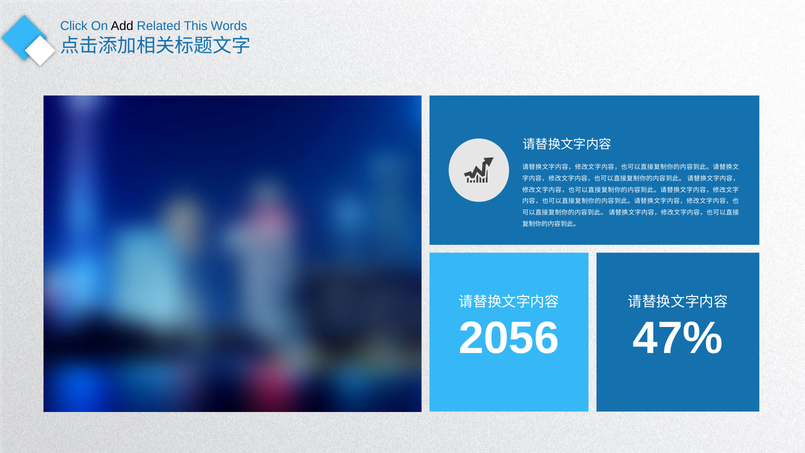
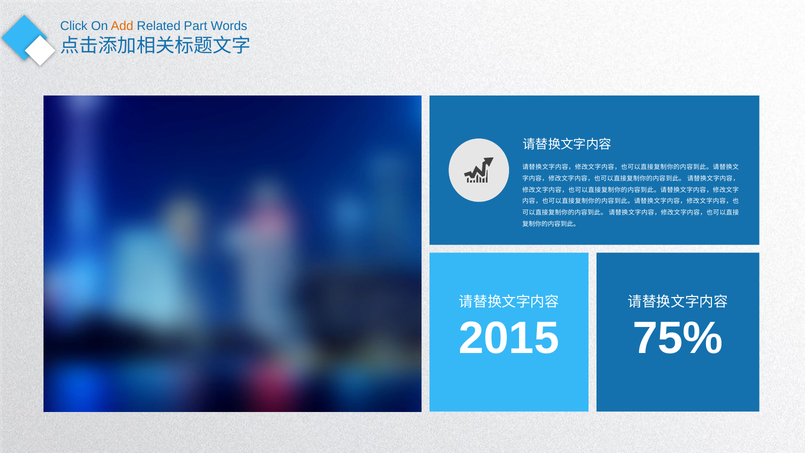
Add colour: black -> orange
This: This -> Part
2056: 2056 -> 2015
47%: 47% -> 75%
